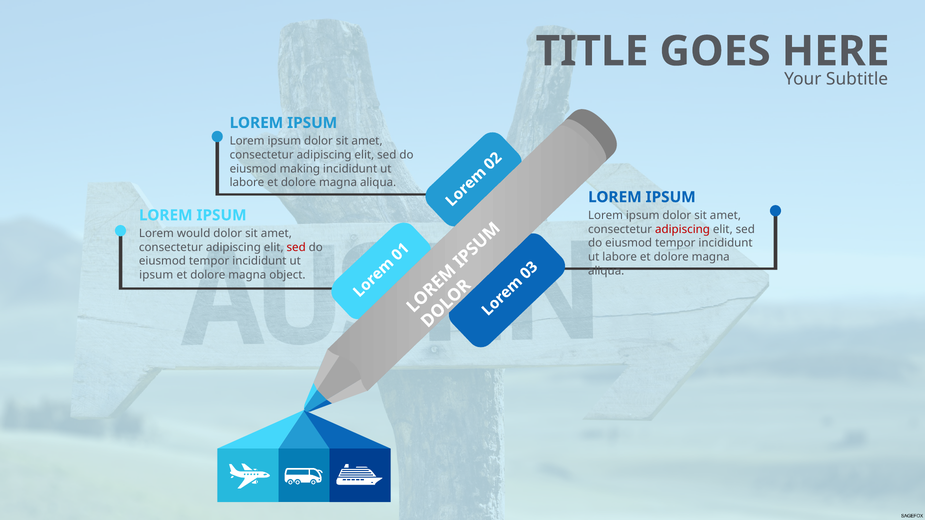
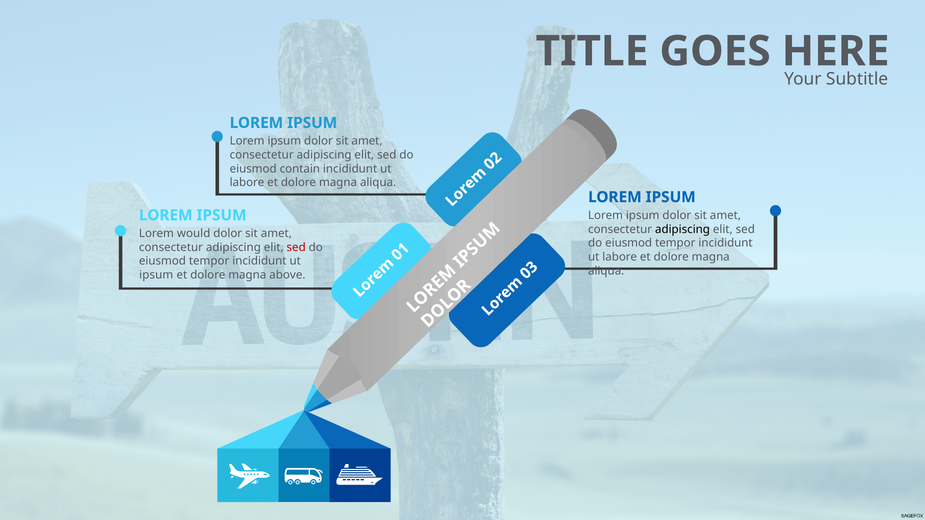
making: making -> contain
adipiscing at (683, 229) colour: red -> black
object: object -> above
